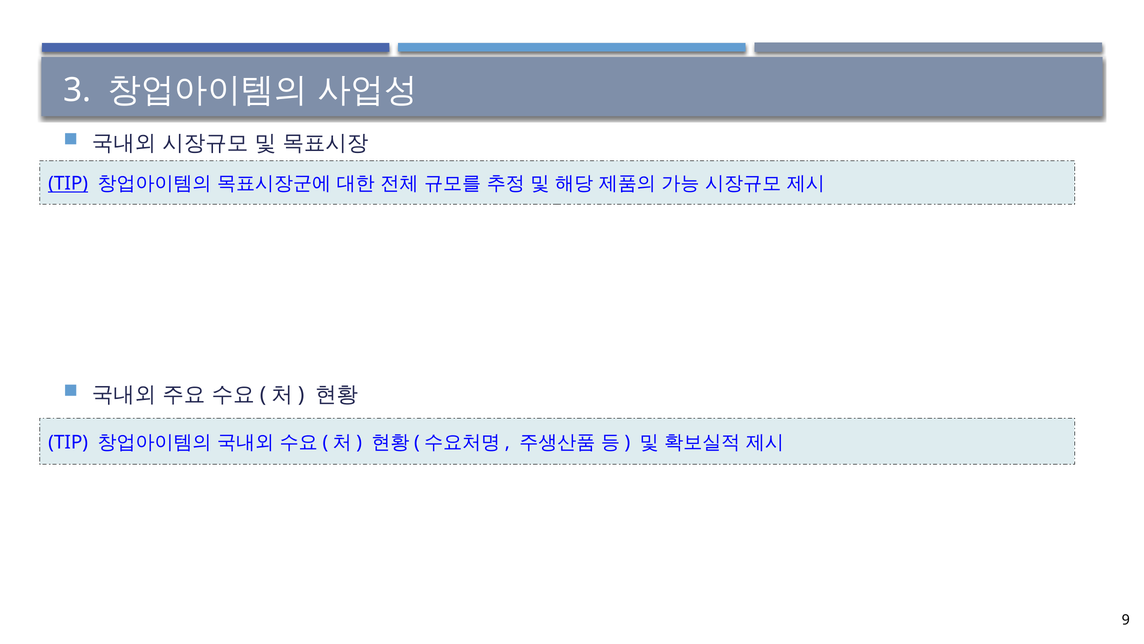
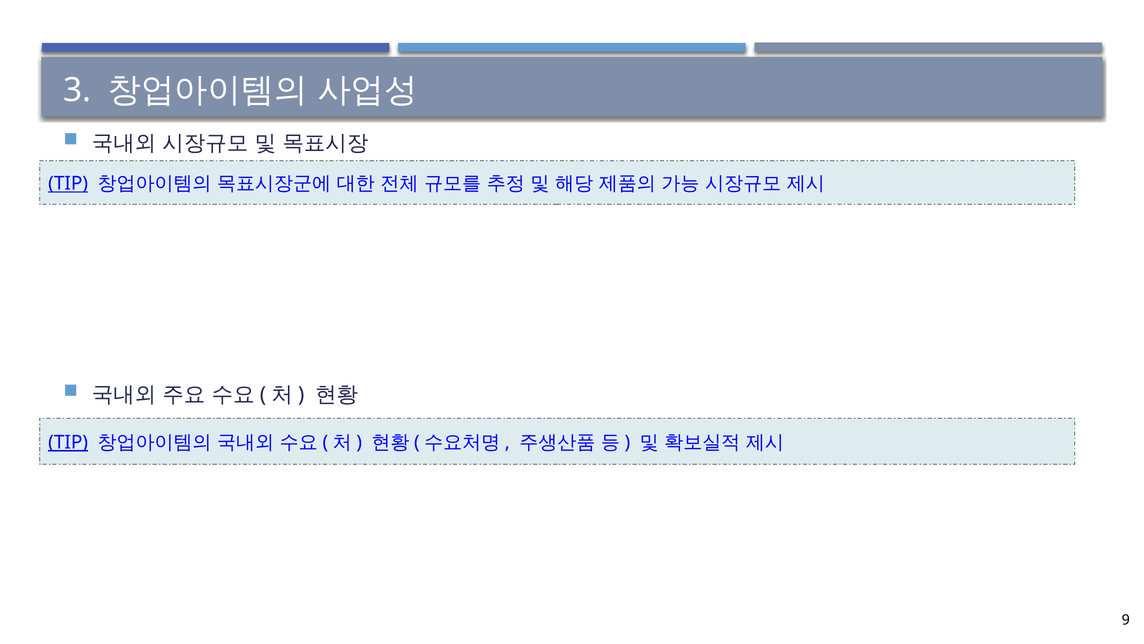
TIP at (68, 442) underline: none -> present
